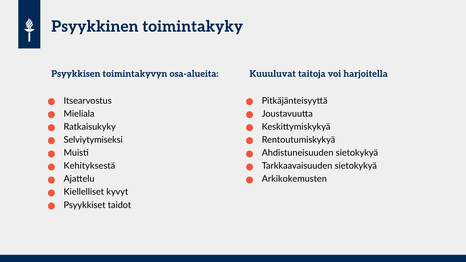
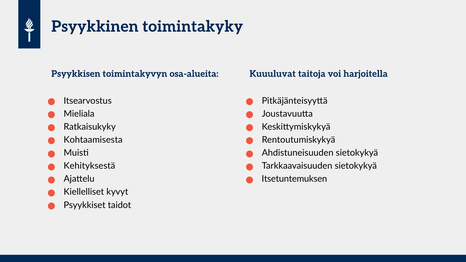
Selviytymiseksi: Selviytymiseksi -> Kohtaamisesta
Arkikokemusten: Arkikokemusten -> Itsetuntemuksen
